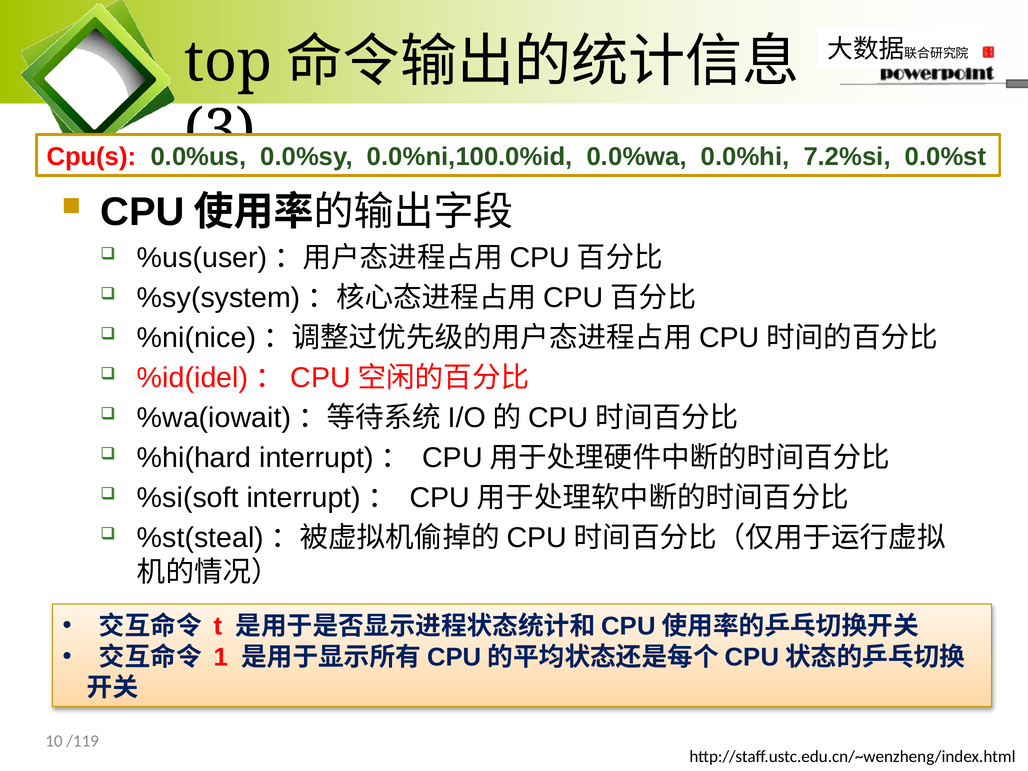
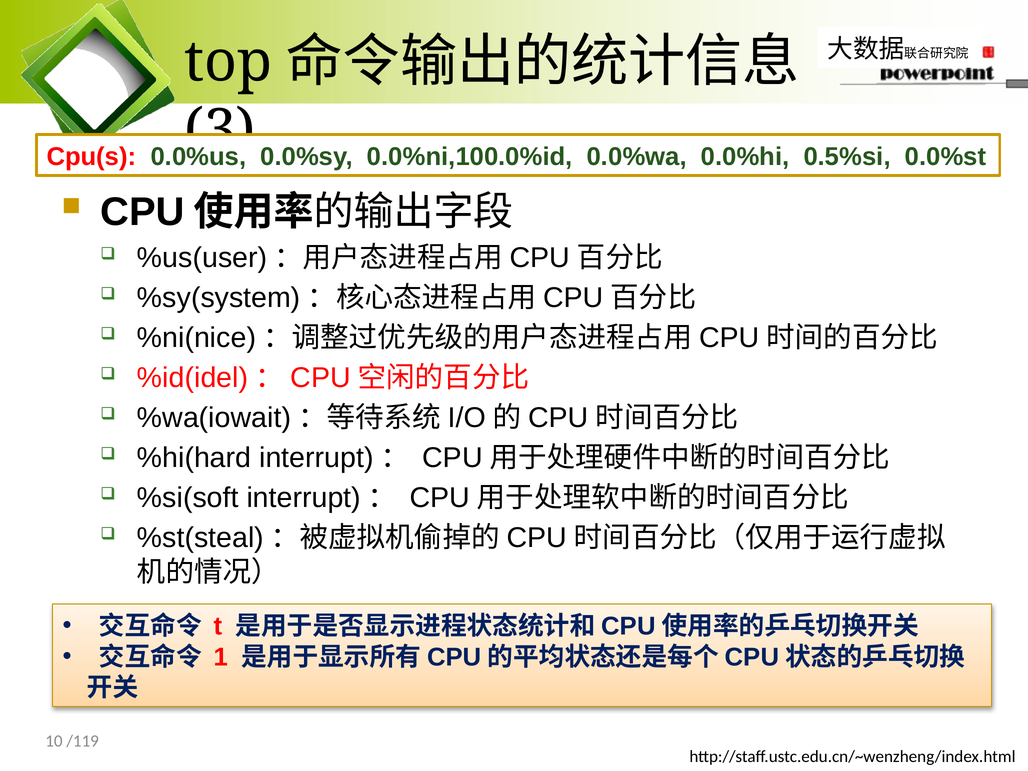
7.2%si: 7.2%si -> 0.5%si
